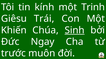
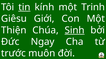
tin underline: none -> present
Trái: Trái -> Giới
Khiến: Khiến -> Thiện
